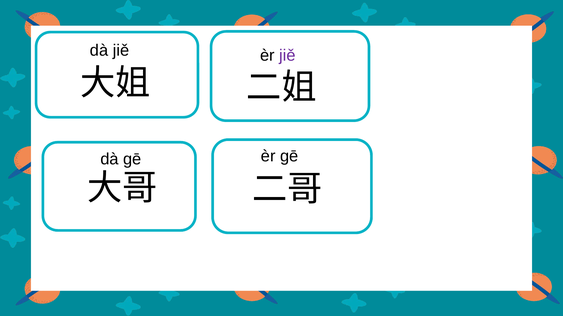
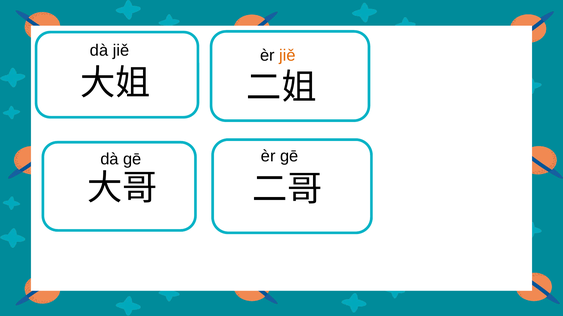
jiě at (287, 56) colour: purple -> orange
